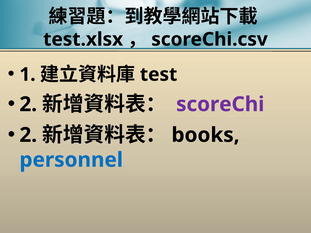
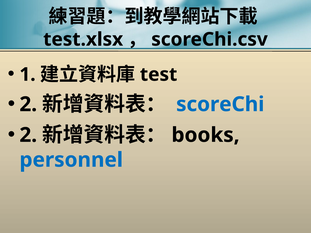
scoreChi colour: purple -> blue
